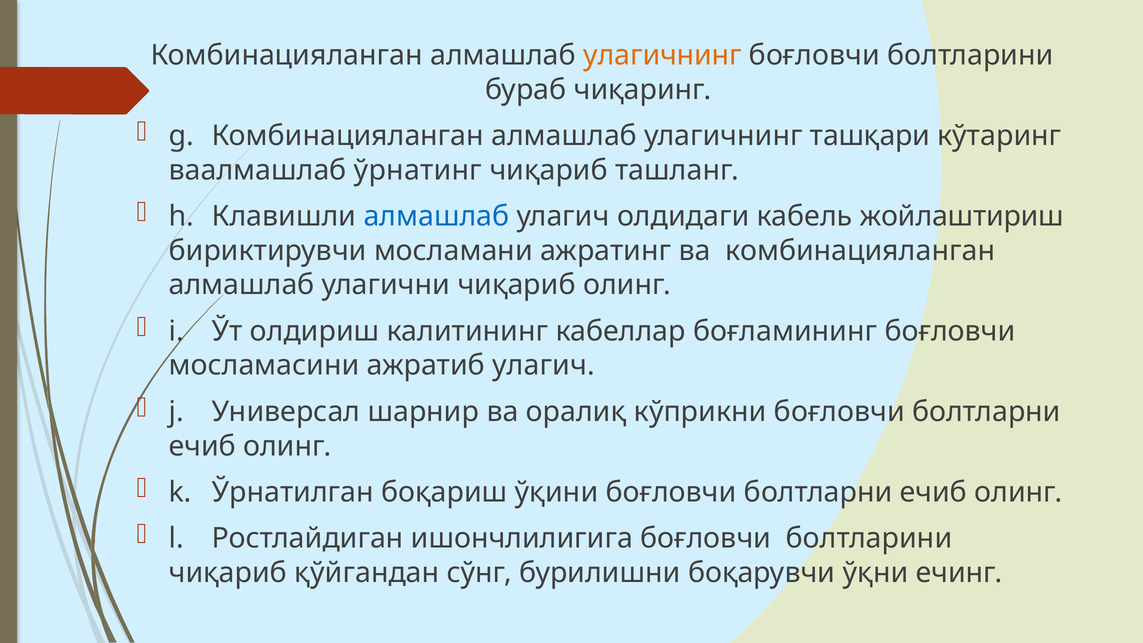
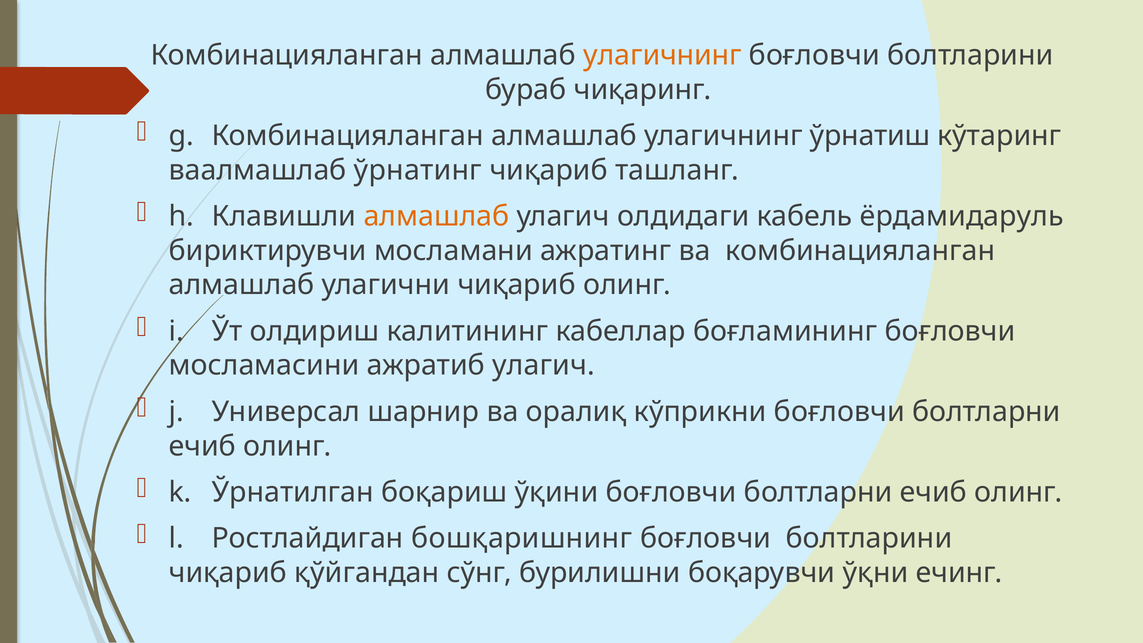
ташқари: ташқари -> ўрнатиш
алмашлаб at (436, 216) colour: blue -> orange
жойлаштириш: жойлаштириш -> ёрдамидаруль
ишончлилигига: ишончлилигига -> бошқаришнинг
